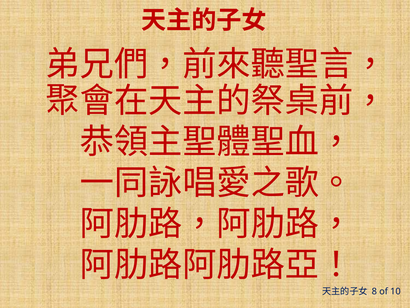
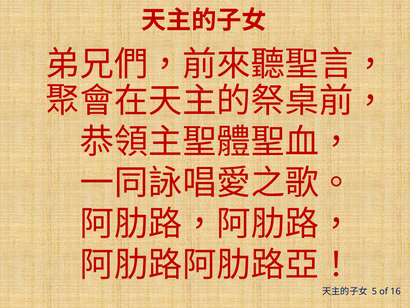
8: 8 -> 5
10: 10 -> 16
